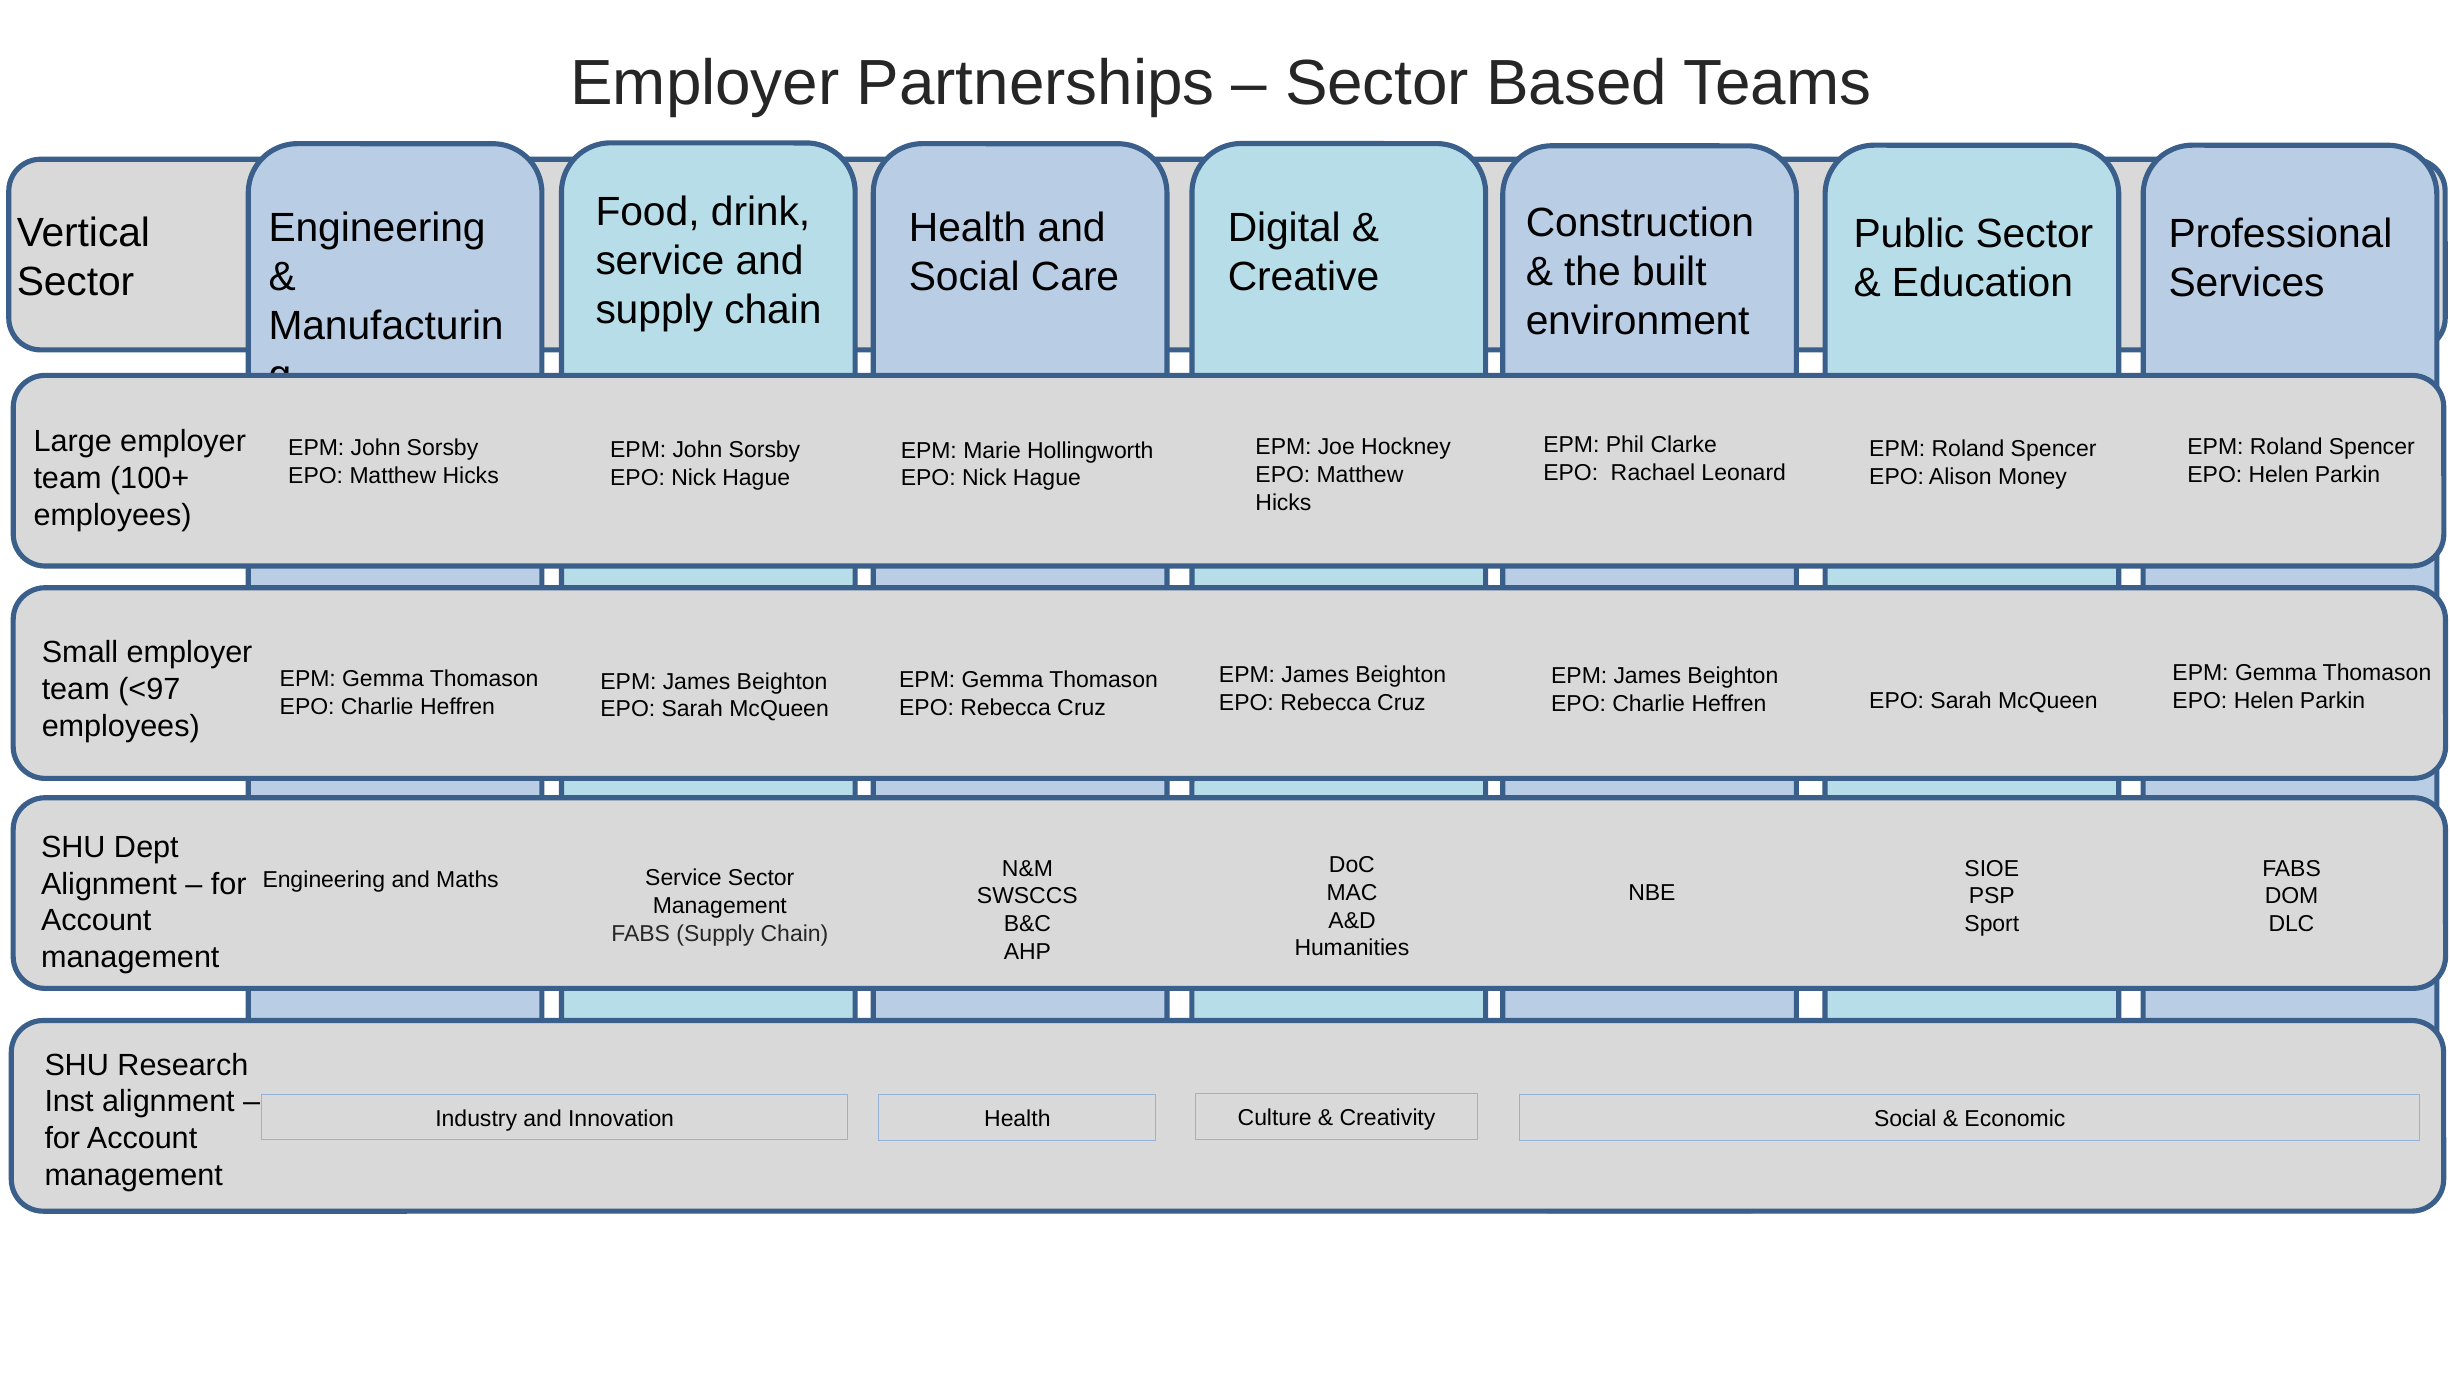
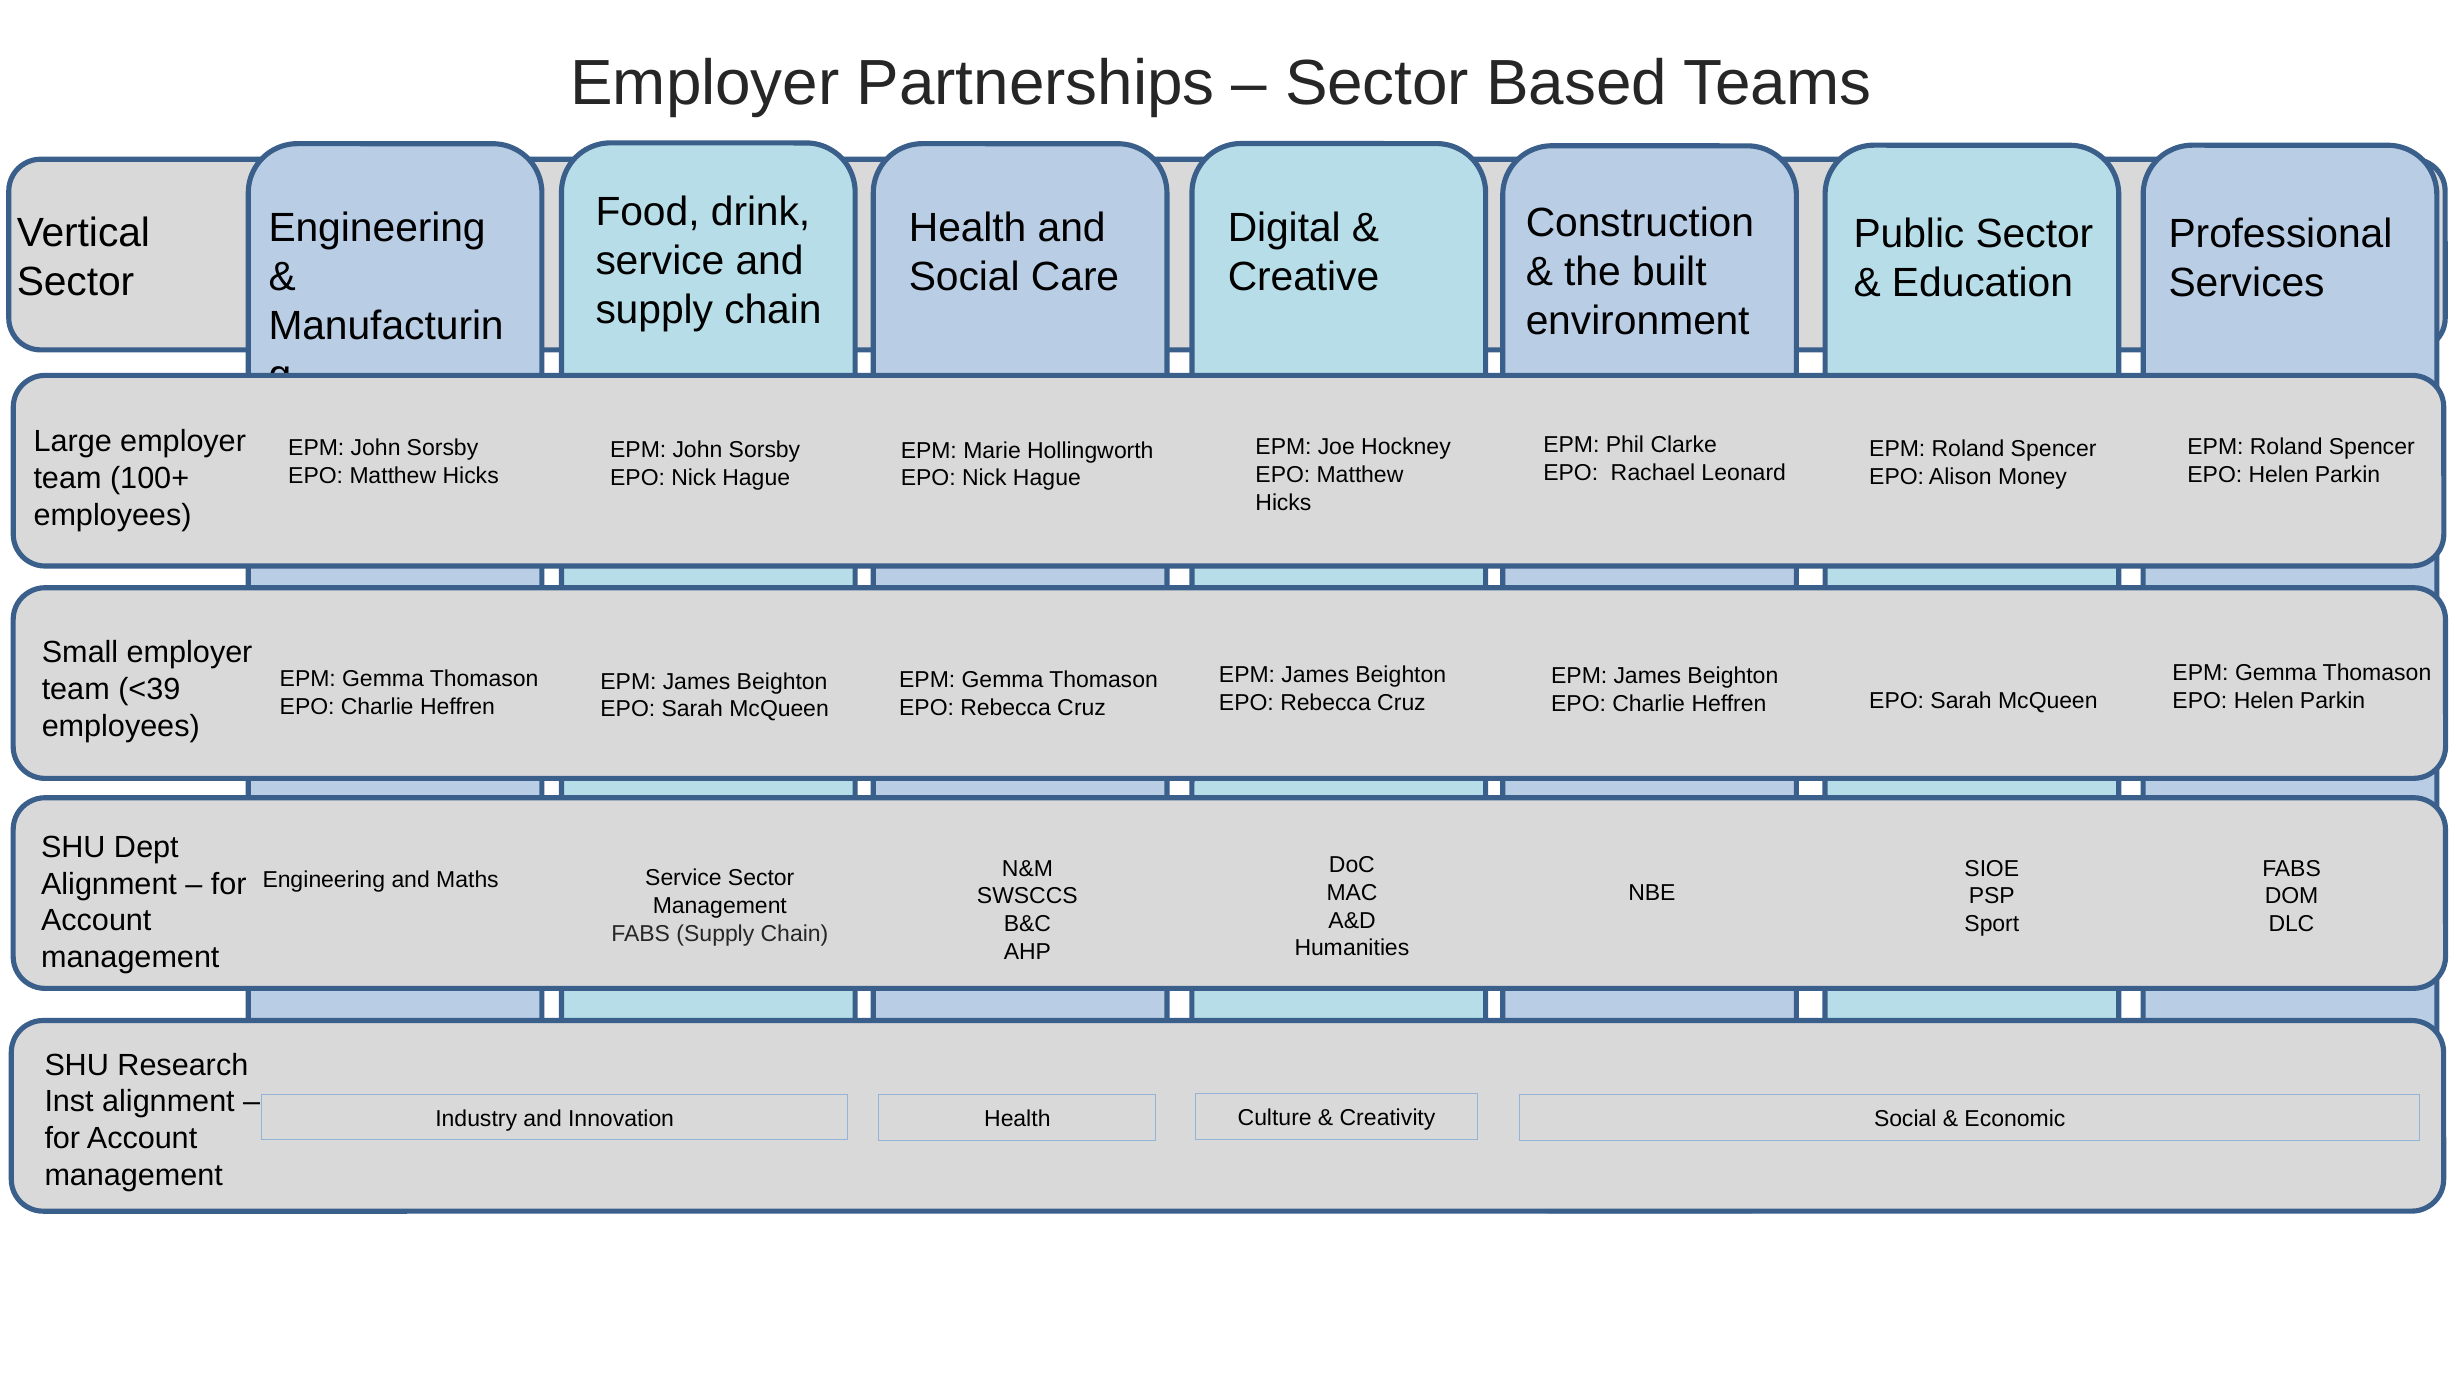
<97: <97 -> <39
